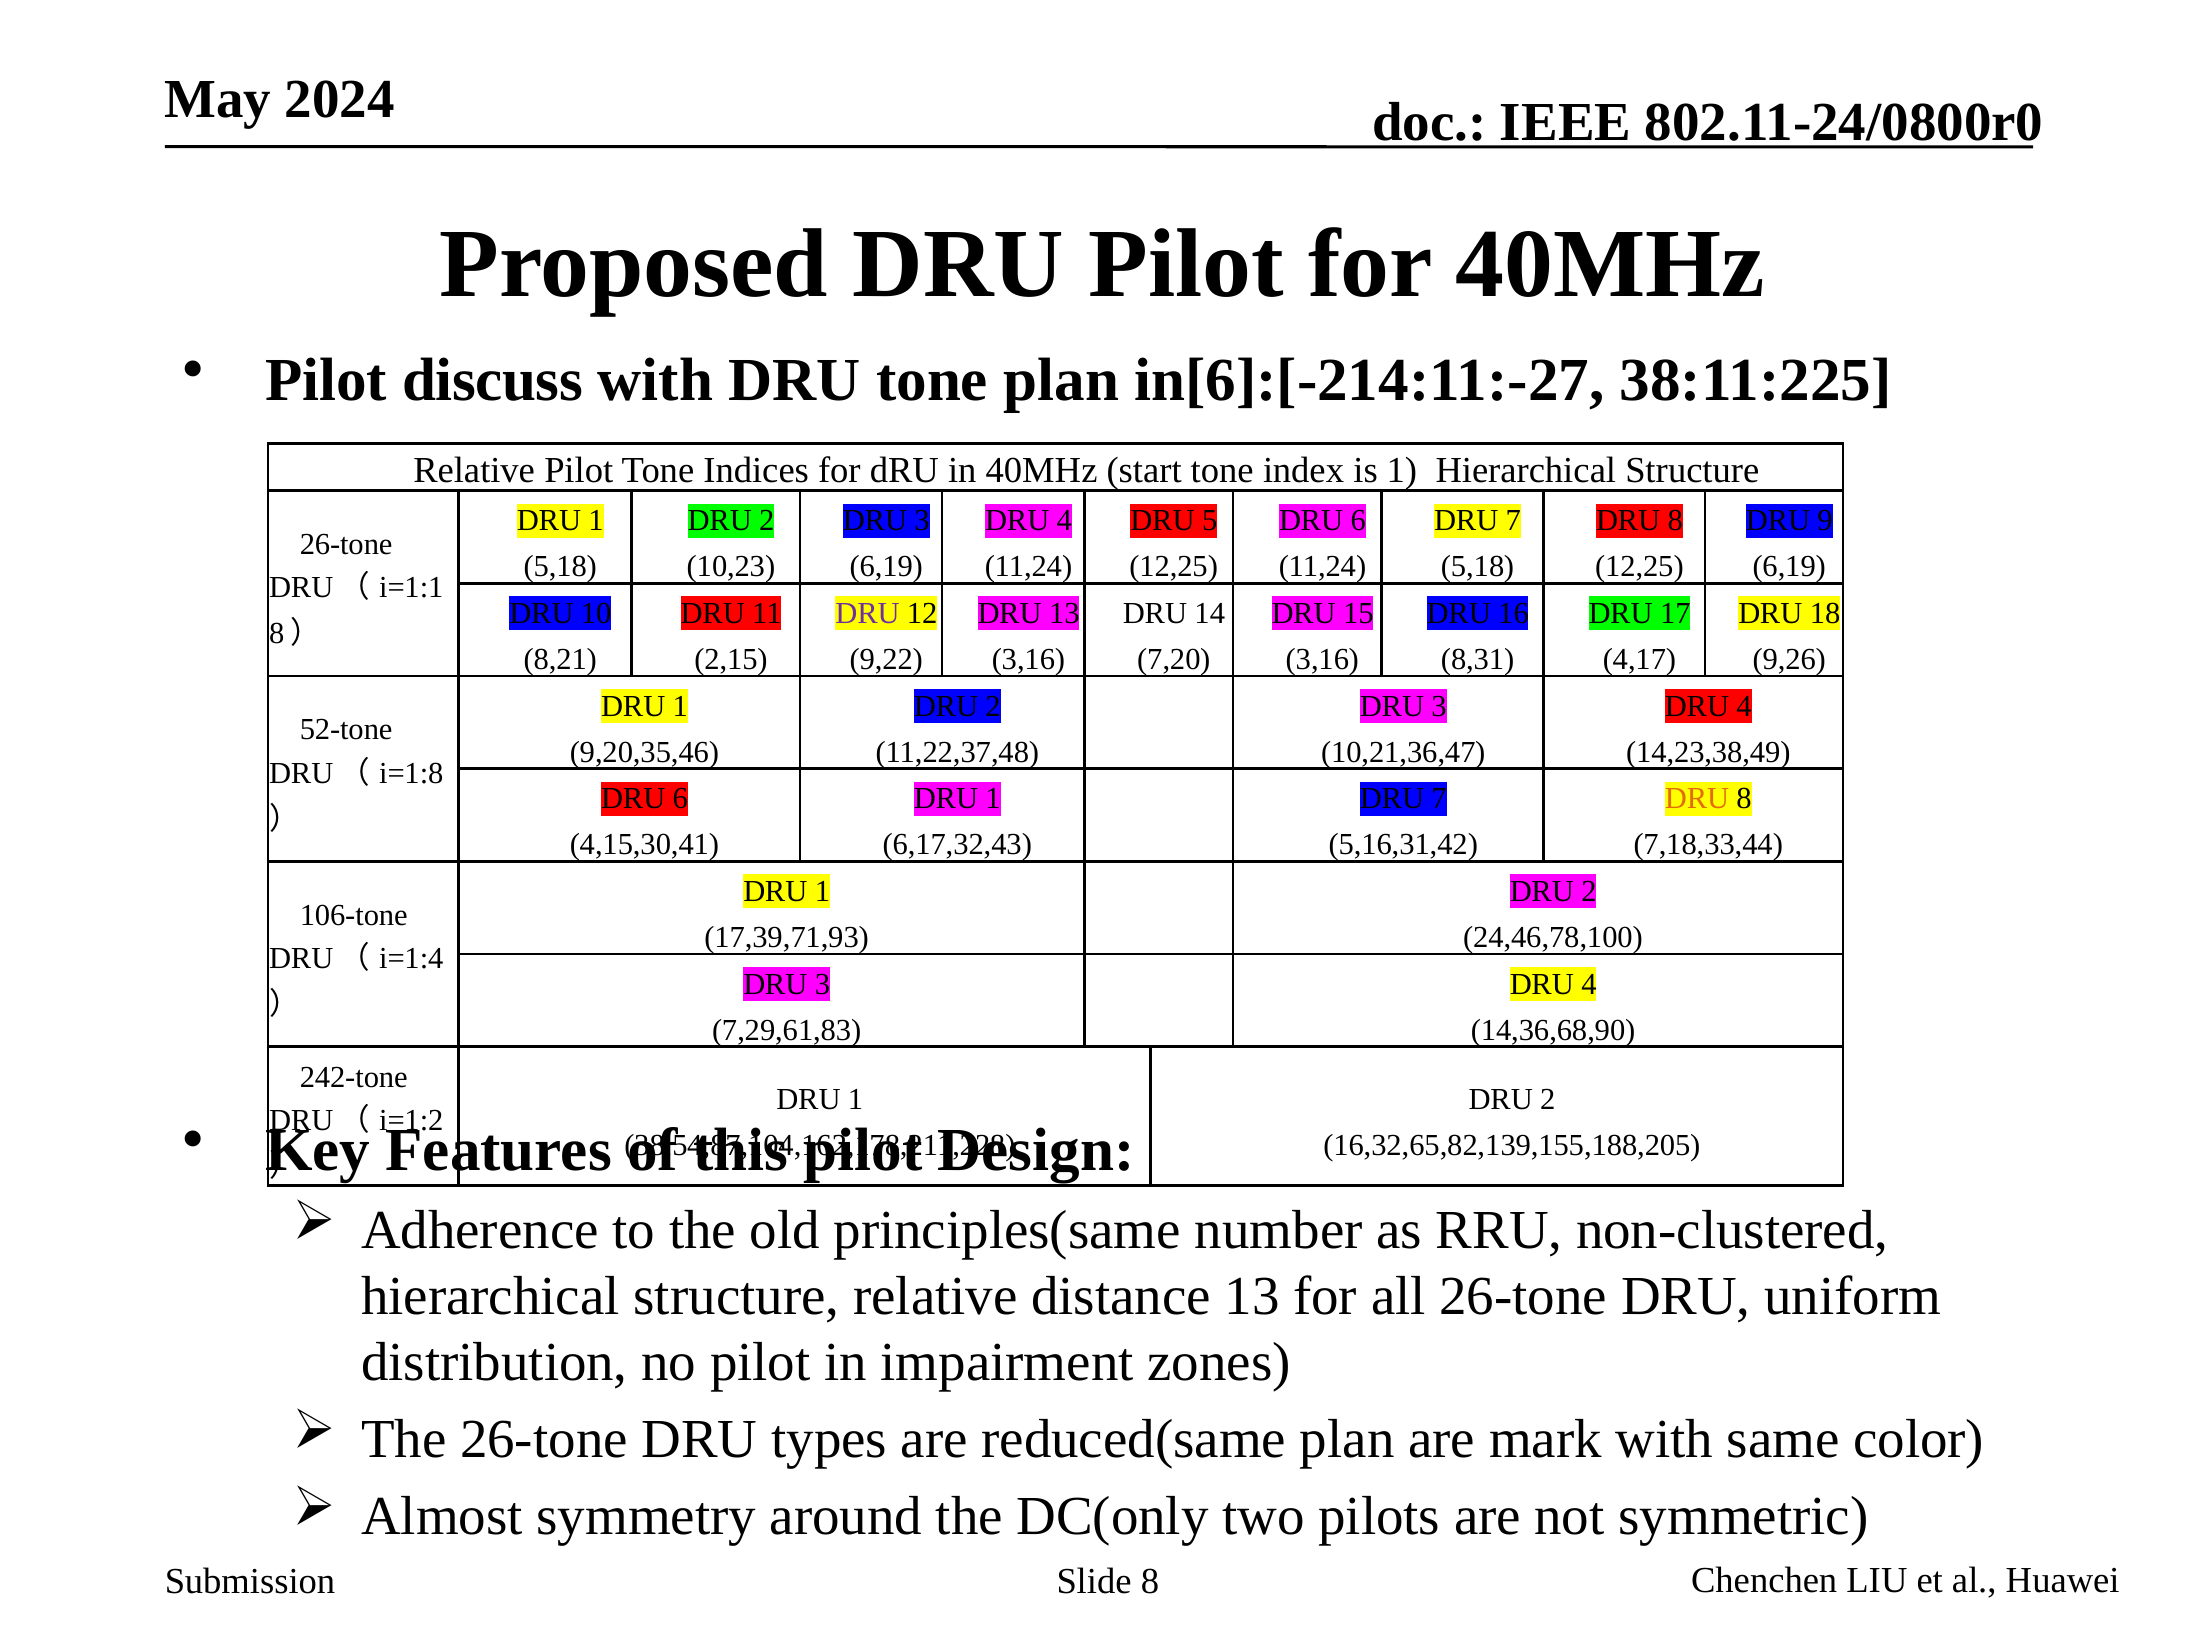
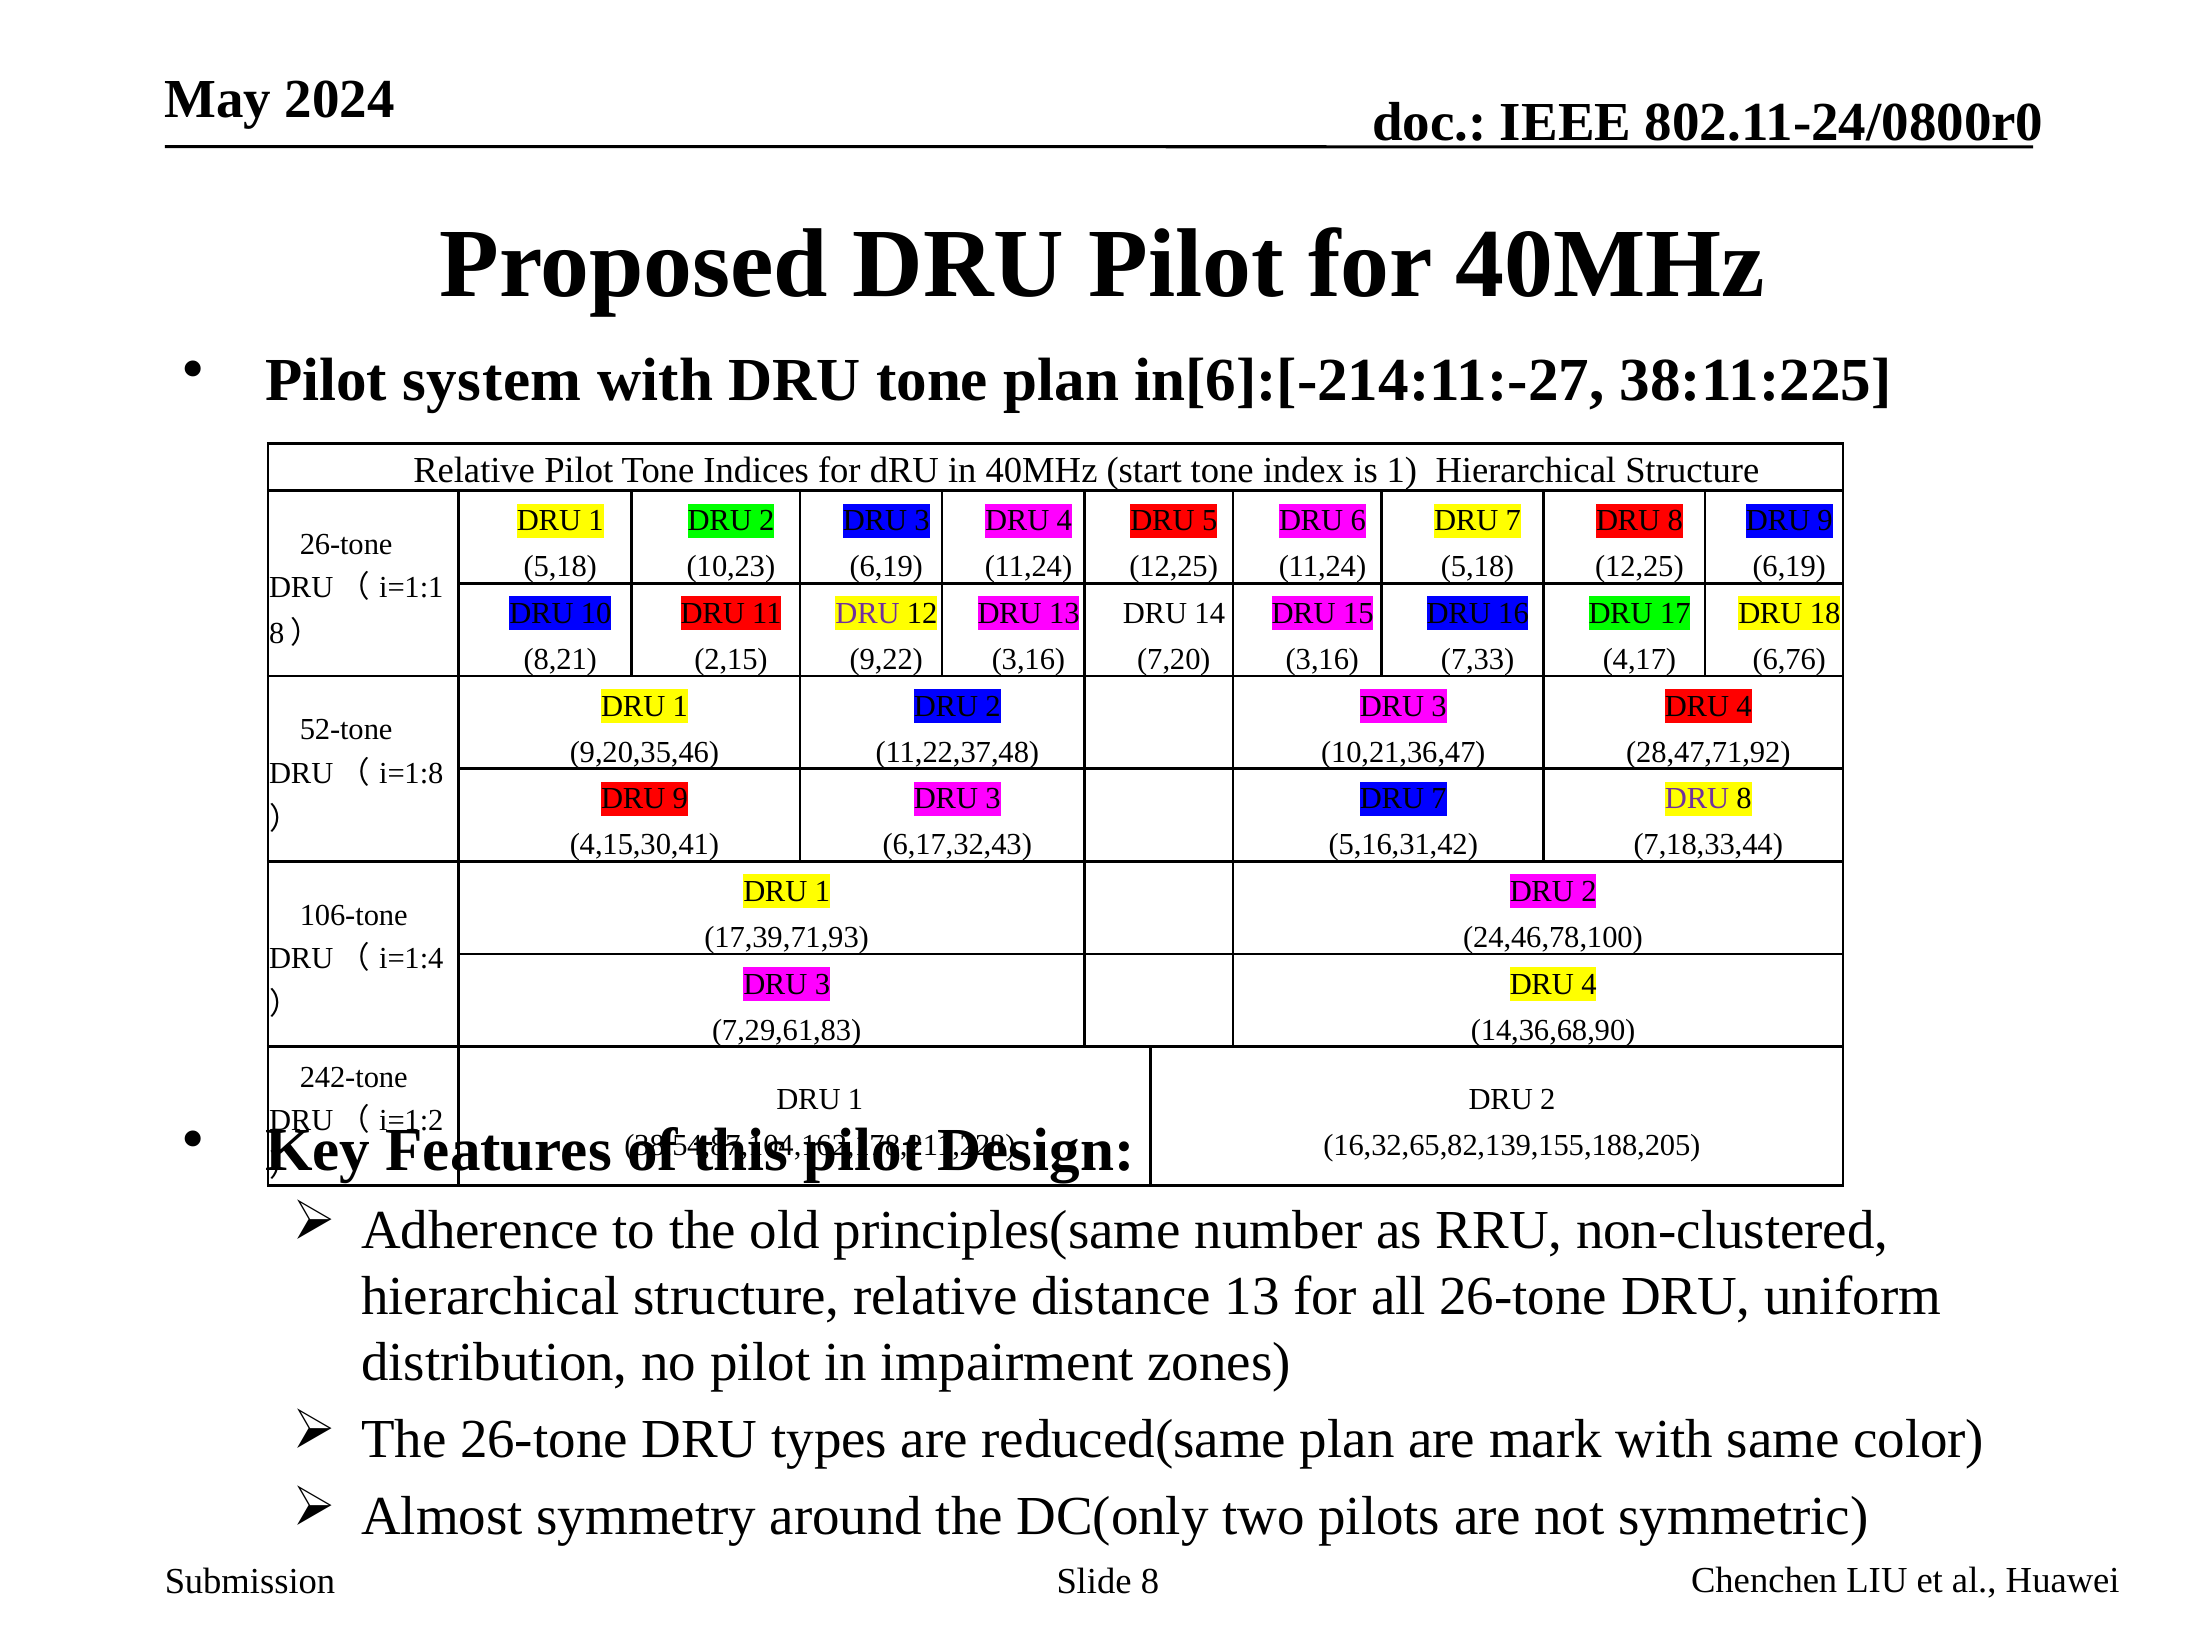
discuss: discuss -> system
8,31: 8,31 -> 7,33
9,26: 9,26 -> 6,76
14,23,38,49: 14,23,38,49 -> 28,47,71,92
6 at (680, 799): 6 -> 9
1 at (993, 799): 1 -> 3
DRU at (1697, 799) colour: orange -> purple
